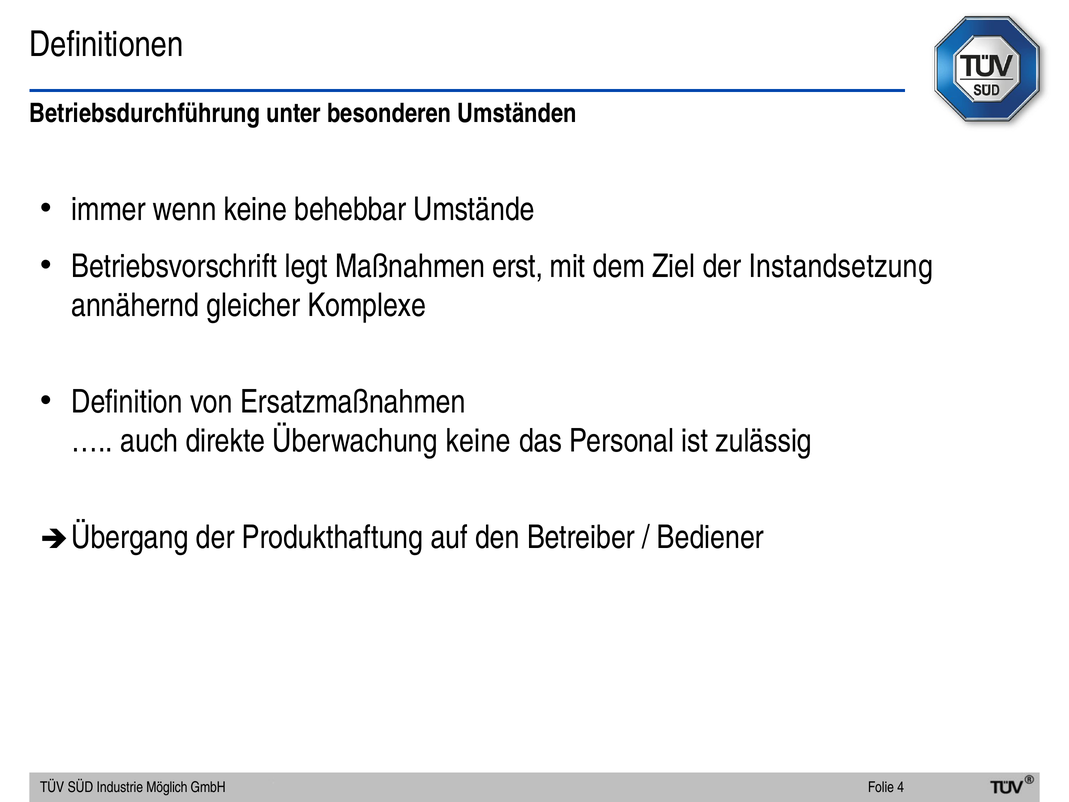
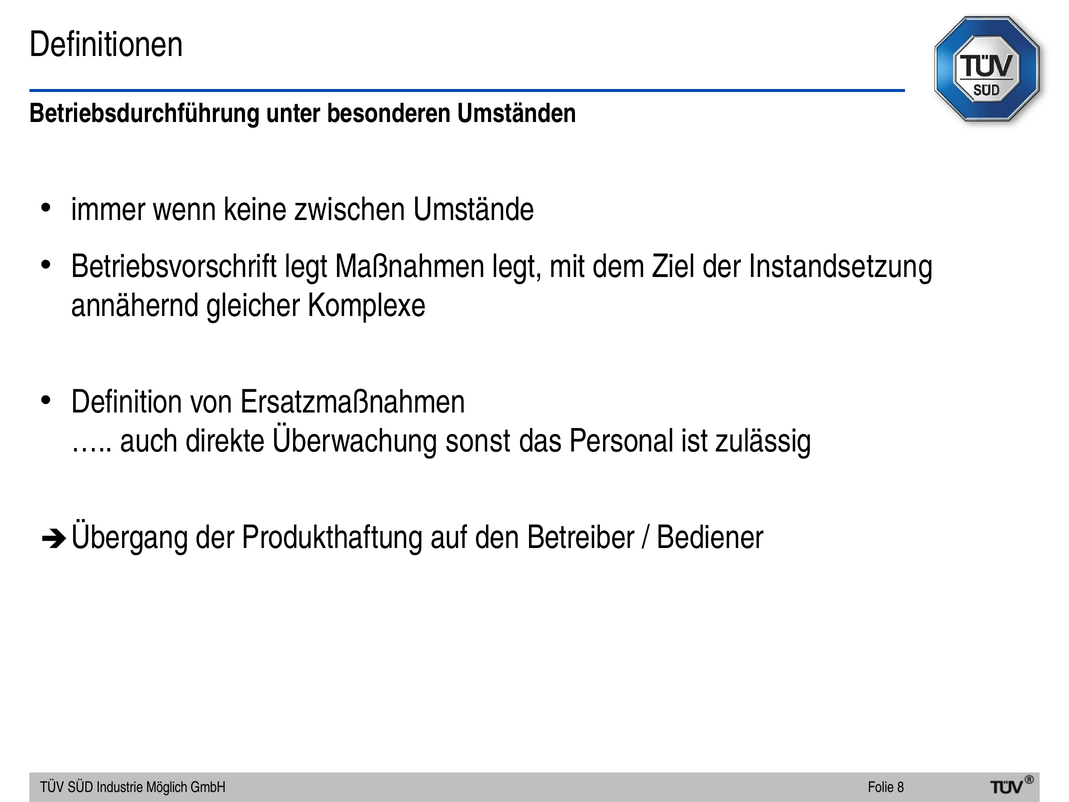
behebbar: behebbar -> zwischen
Maßnahmen erst: erst -> legt
Überwachung keine: keine -> sonst
4: 4 -> 8
